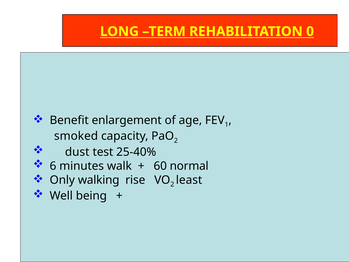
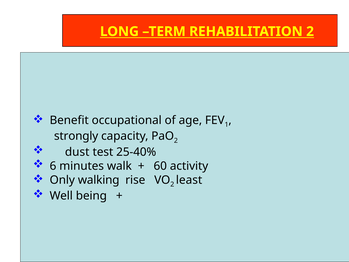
REHABILITATION 0: 0 -> 2
enlargement: enlargement -> occupational
smoked: smoked -> strongly
normal: normal -> activity
